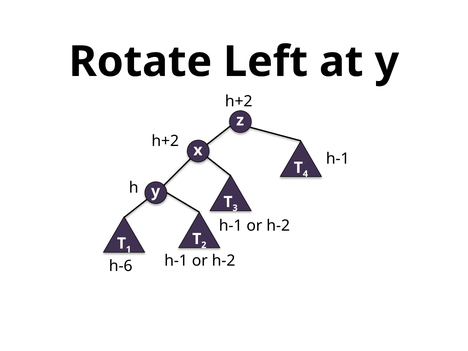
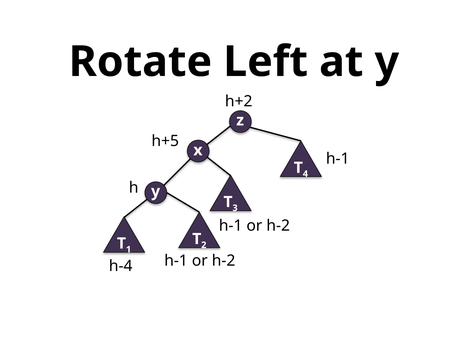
h+2 at (165, 141): h+2 -> h+5
h-6: h-6 -> h-4
